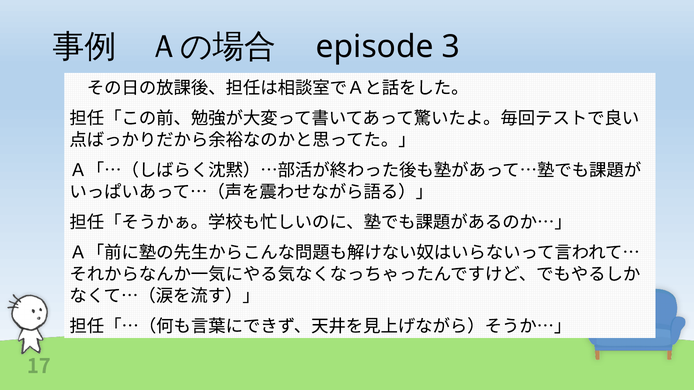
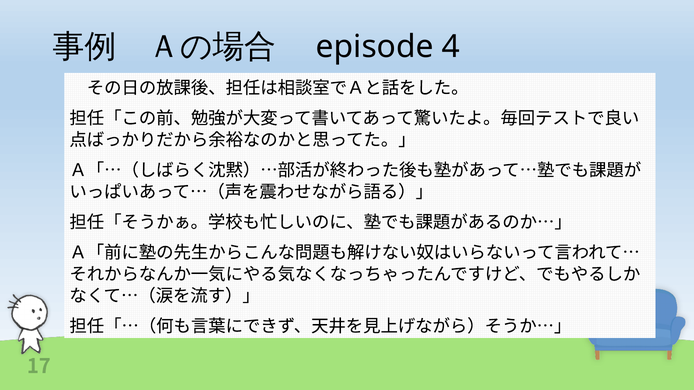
3: 3 -> 4
